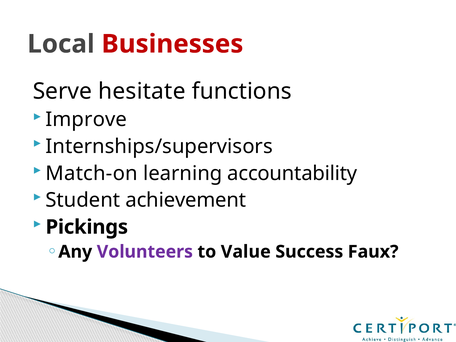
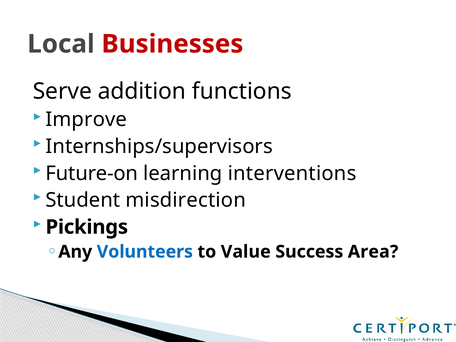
hesitate: hesitate -> addition
Match-on: Match-on -> Future-on
accountability: accountability -> interventions
achievement: achievement -> misdirection
Volunteers colour: purple -> blue
Faux: Faux -> Area
